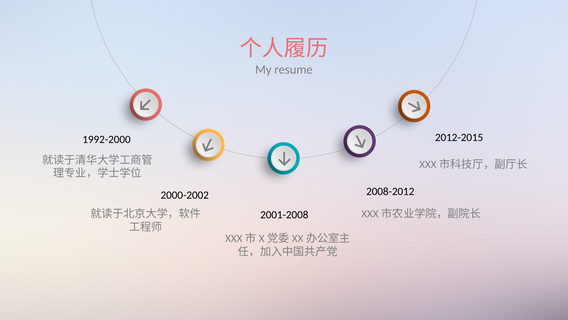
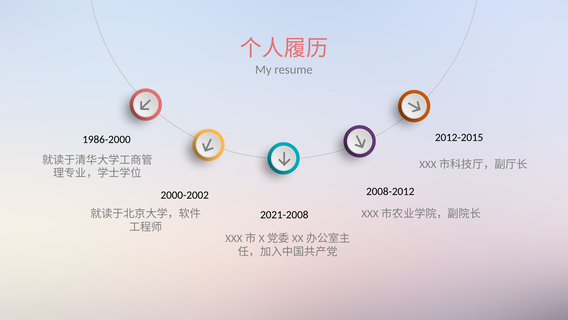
1992-2000: 1992-2000 -> 1986-2000
2001-2008: 2001-2008 -> 2021-2008
